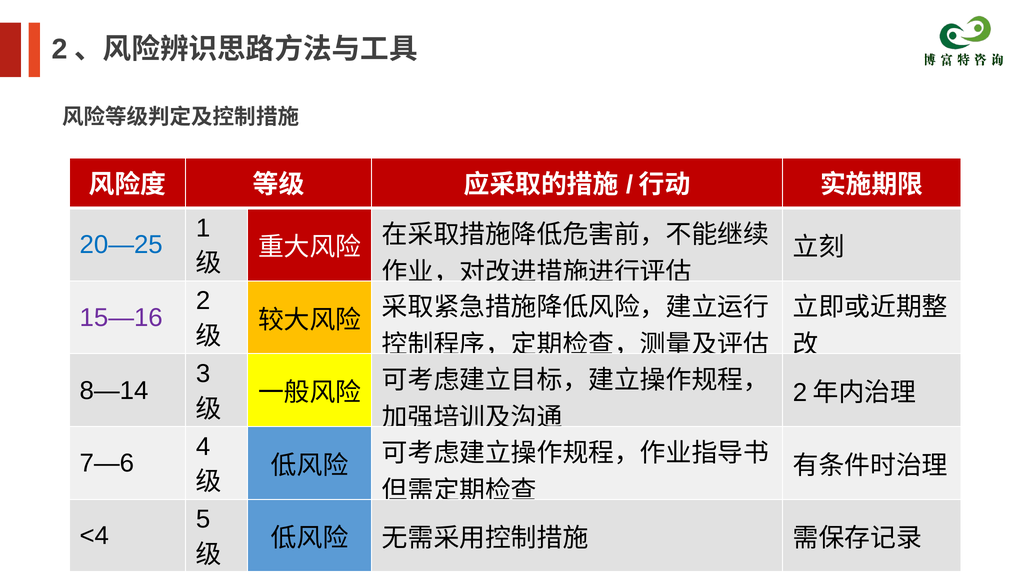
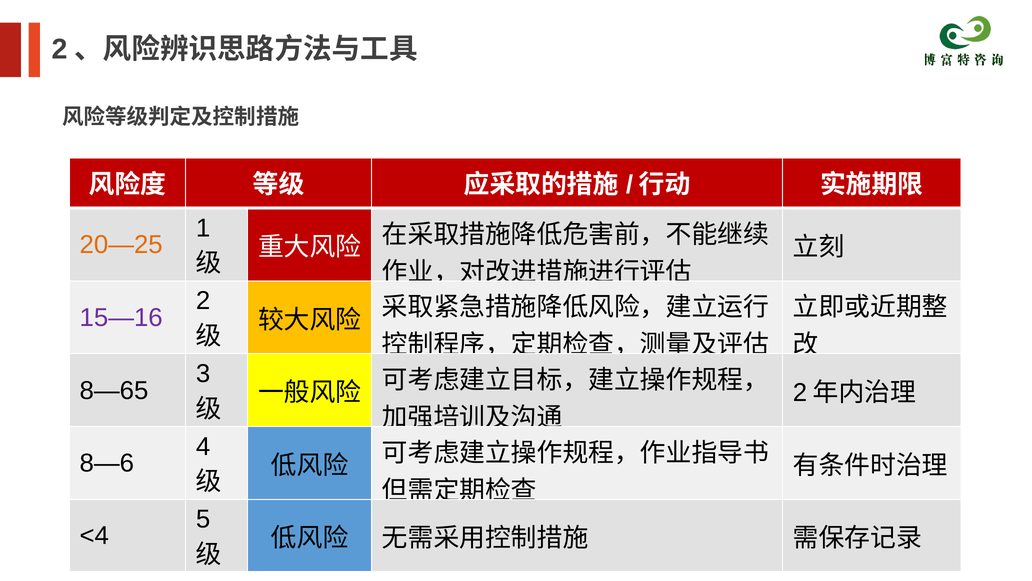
20—25 colour: blue -> orange
8—14: 8—14 -> 8—65
7—6: 7—6 -> 8—6
